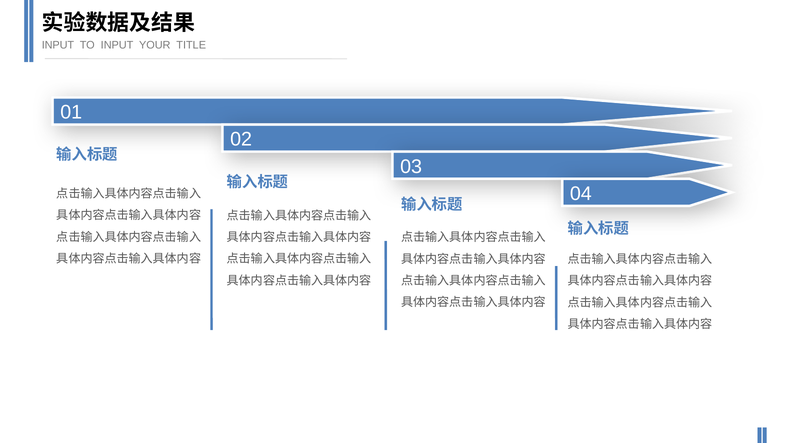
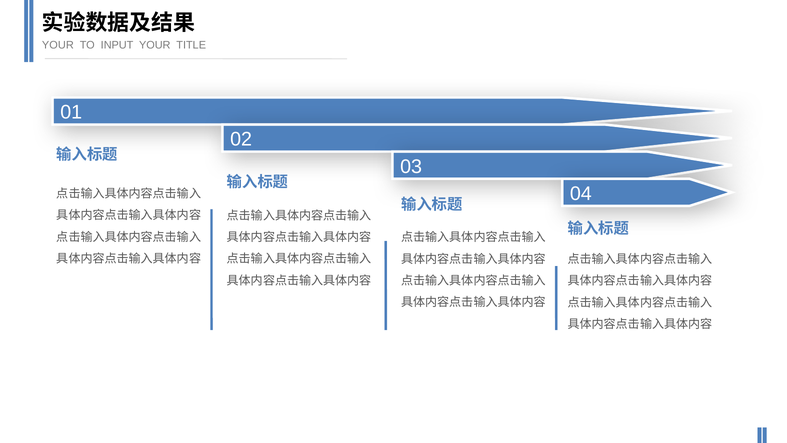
INPUT at (58, 45): INPUT -> YOUR
